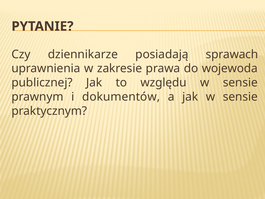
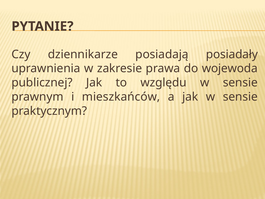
sprawach: sprawach -> posiadały
dokumentów: dokumentów -> mieszkańców
